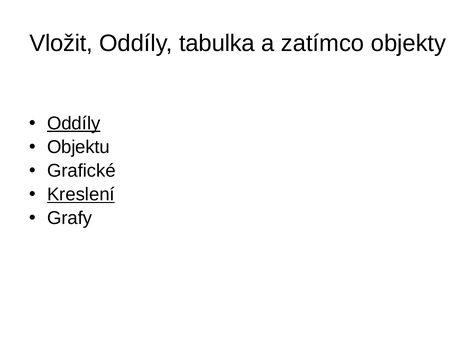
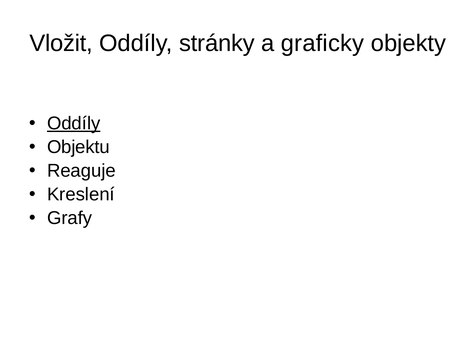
tabulka: tabulka -> stránky
zatímco: zatímco -> graficky
Grafické: Grafické -> Reaguje
Kreslení underline: present -> none
